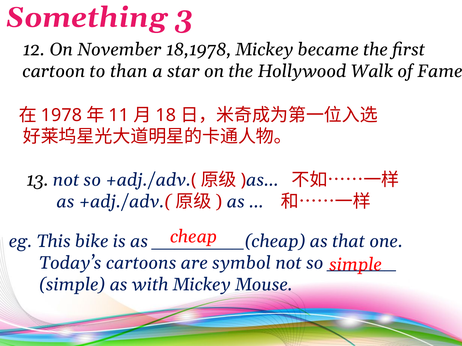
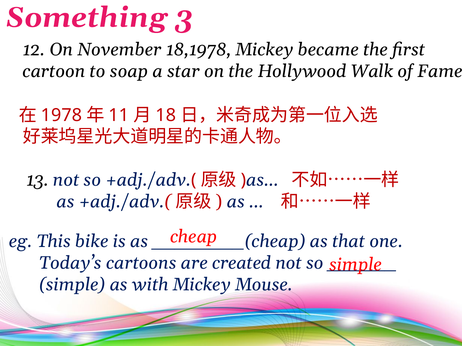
than: than -> soap
symbol: symbol -> created
